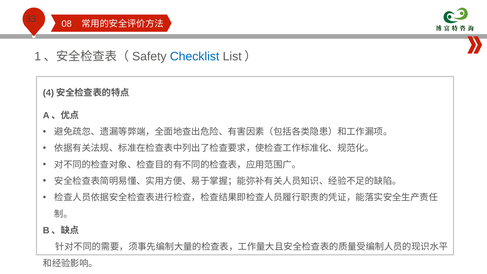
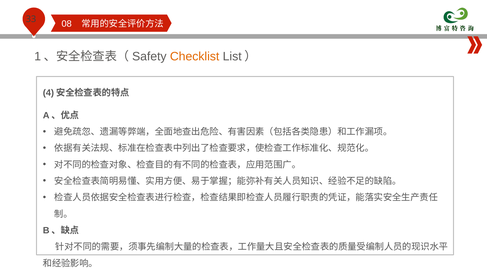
Checklist colour: blue -> orange
